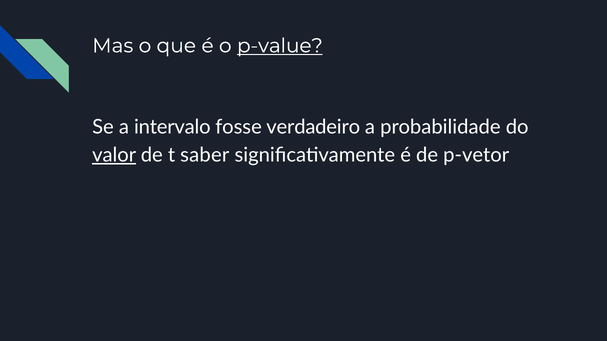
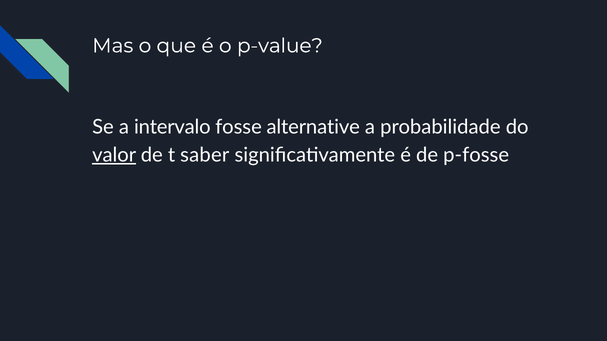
p-value underline: present -> none
verdadeiro: verdadeiro -> alternative
p-vetor: p-vetor -> p-fosse
